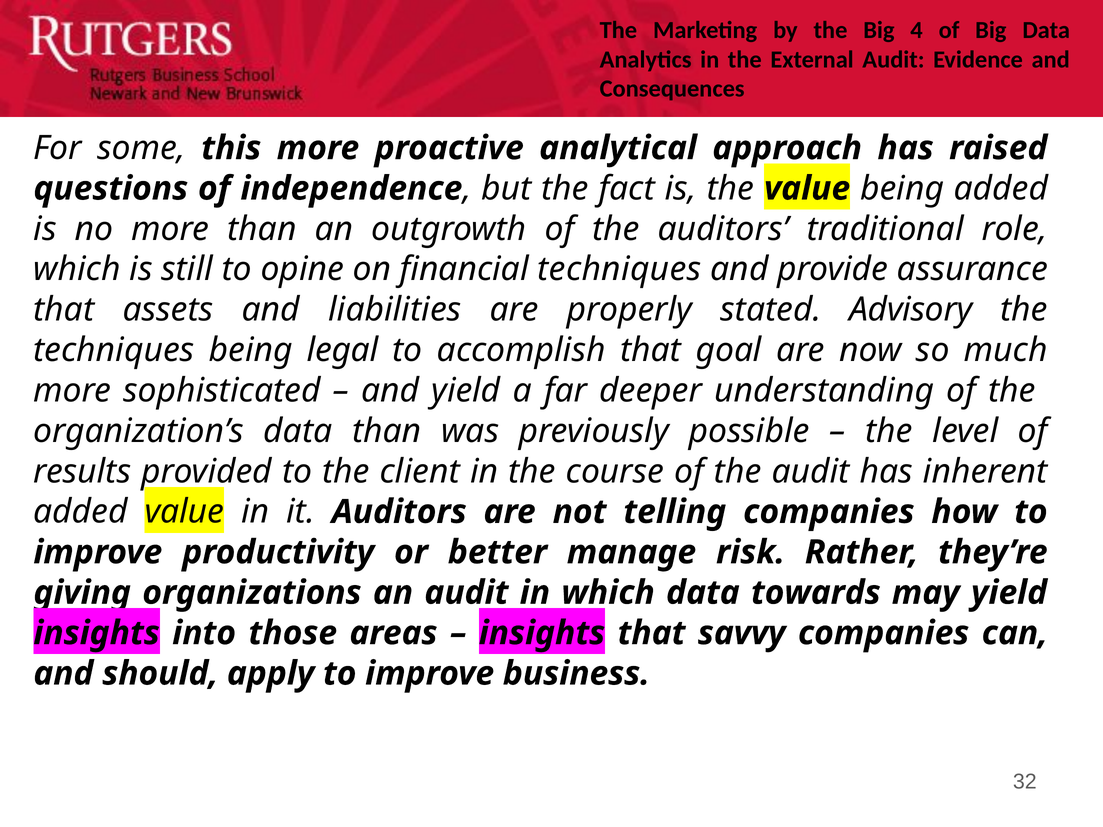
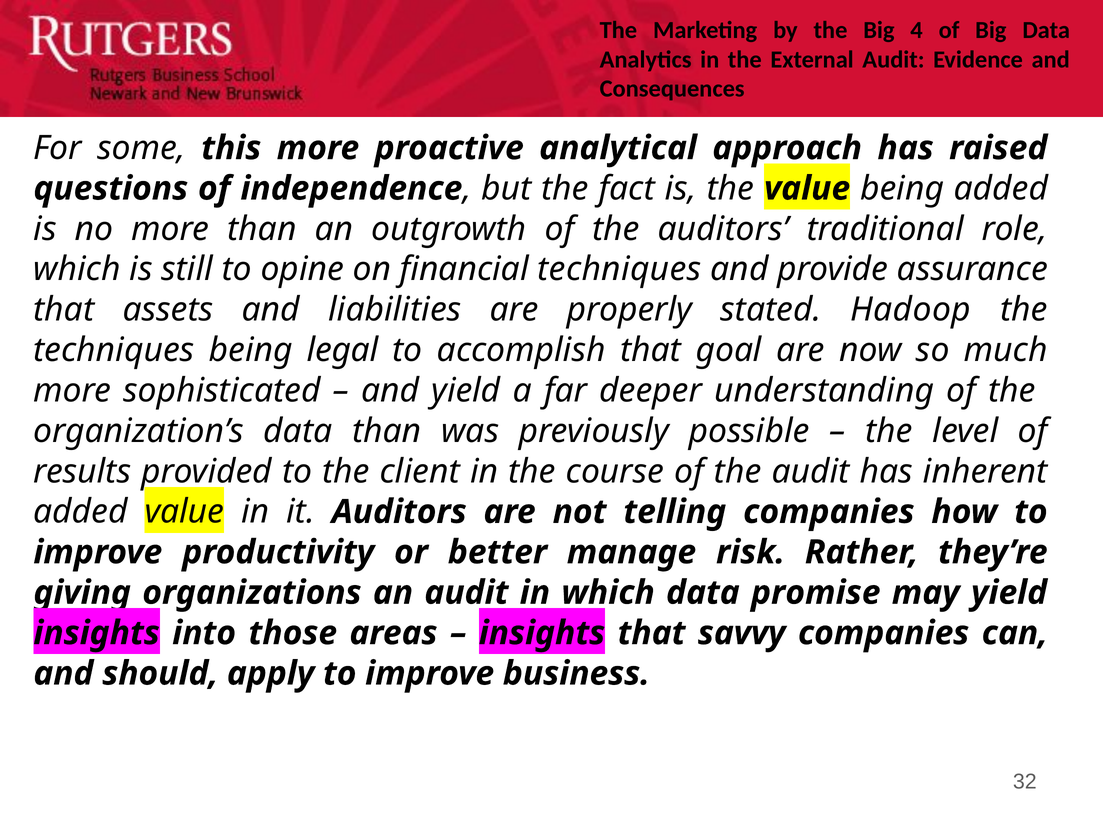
Advisory: Advisory -> Hadoop
towards: towards -> promise
